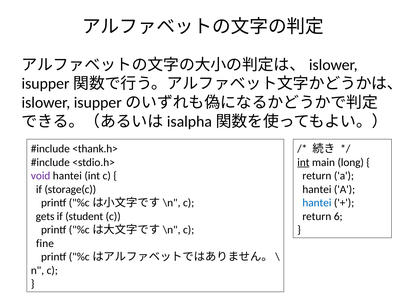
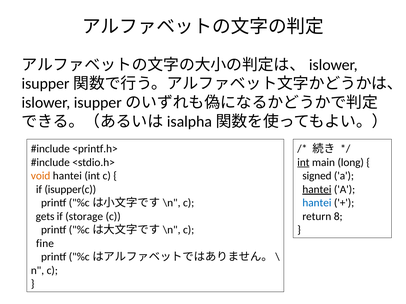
<thank.h>: <thank.h> -> <printf.h>
void colour: purple -> orange
return at (317, 176): return -> signed
storage(c: storage(c -> isupper(c
hantei at (317, 190) underline: none -> present
student: student -> storage
6: 6 -> 8
